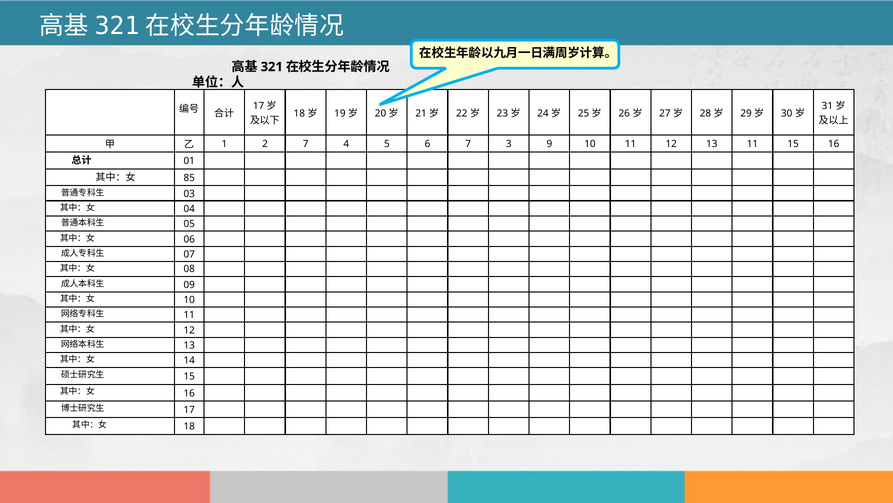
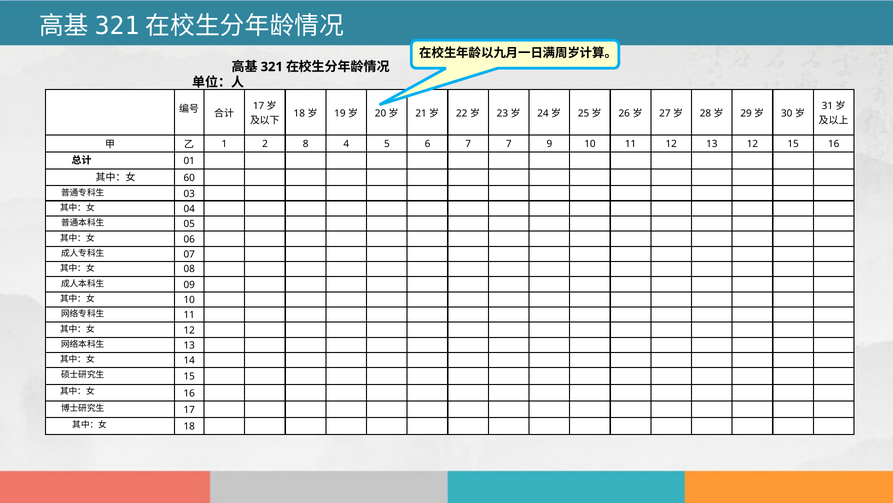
2 7: 7 -> 8
7 3: 3 -> 7
13 11: 11 -> 12
85: 85 -> 60
